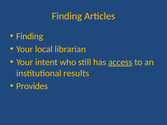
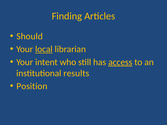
Finding at (30, 36): Finding -> Should
local underline: none -> present
Provides: Provides -> Position
